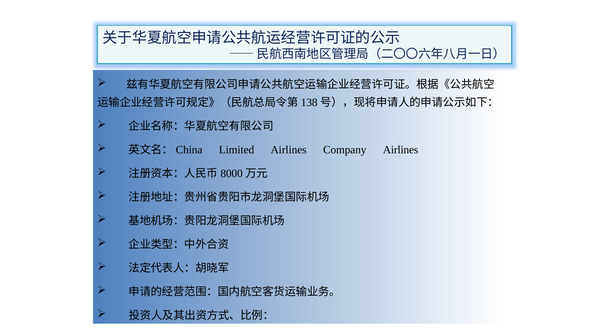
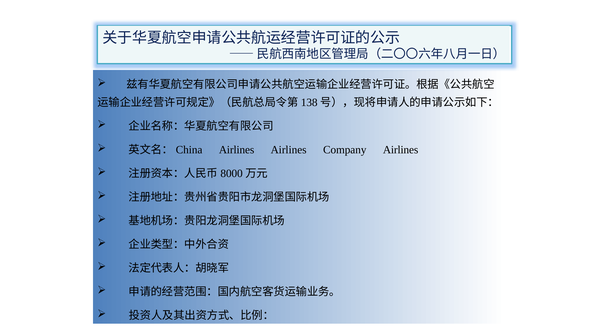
Limited at (237, 150): Limited -> Airlines
